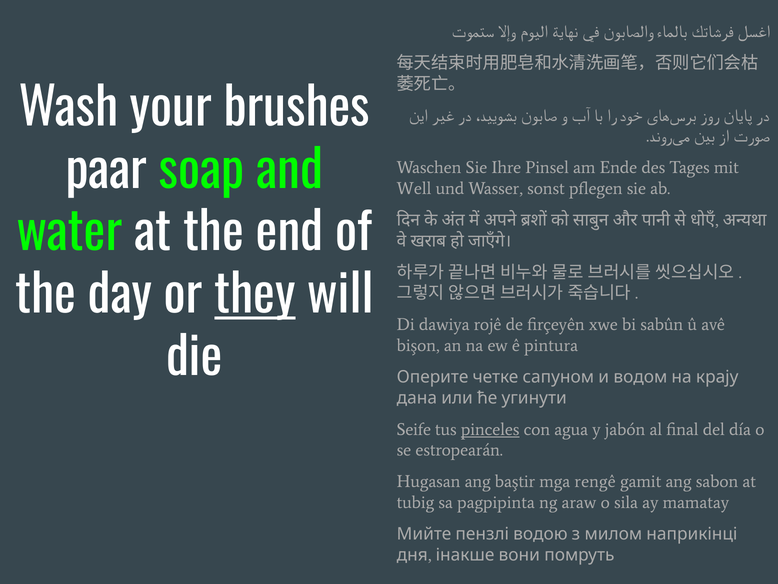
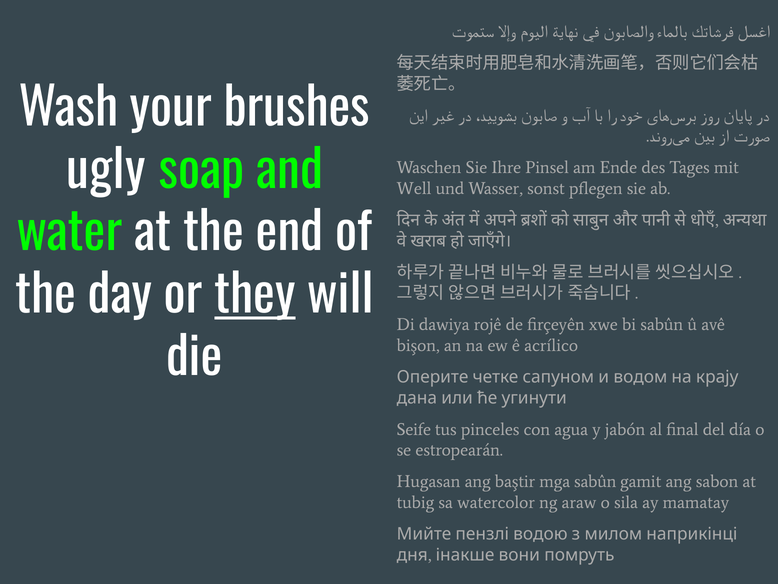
paar: paar -> ugly
pintura: pintura -> acrílico
pinceles underline: present -> none
mga rengê: rengê -> sabûn
pagpipinta: pagpipinta -> watercolor
